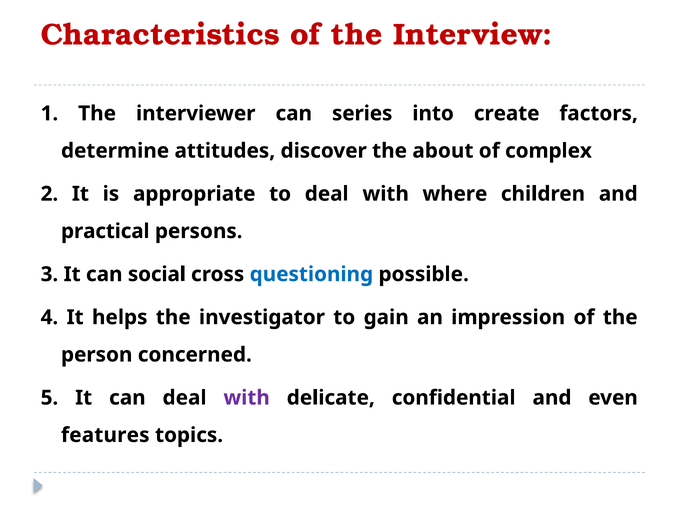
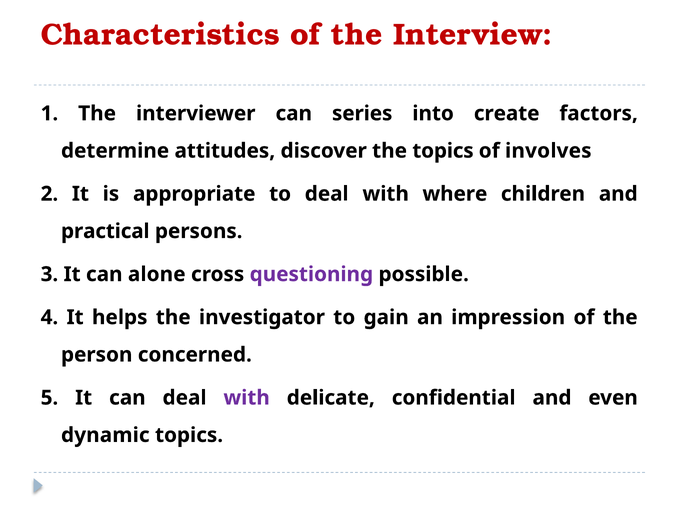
the about: about -> topics
complex: complex -> involves
social: social -> alone
questioning colour: blue -> purple
features: features -> dynamic
